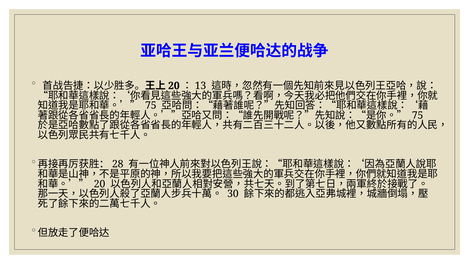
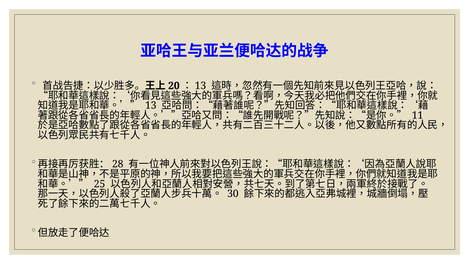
75 at (151, 105): 75 -> 13
75 at (418, 115): 75 -> 11
20 at (100, 184): 20 -> 25
